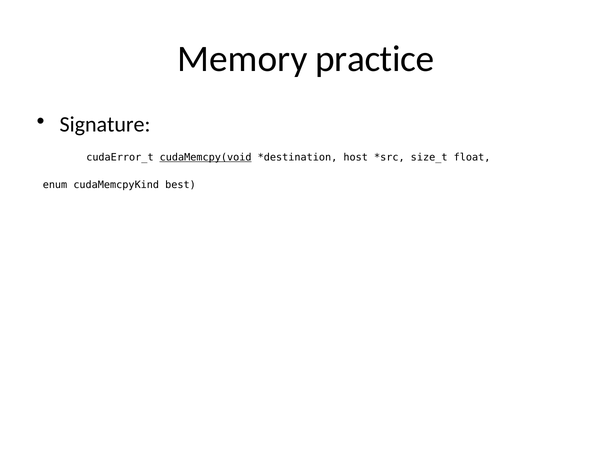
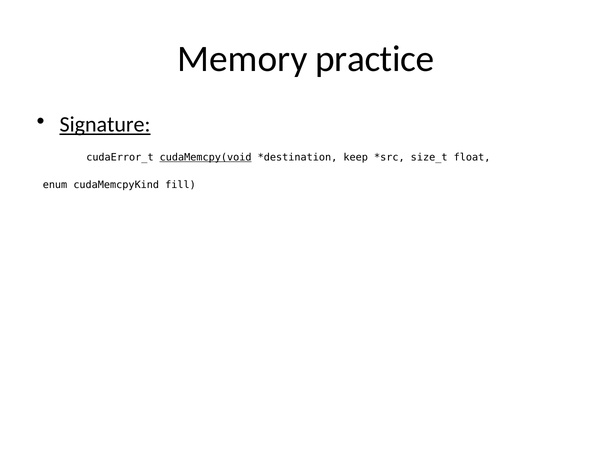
Signature underline: none -> present
host: host -> keep
best: best -> fill
